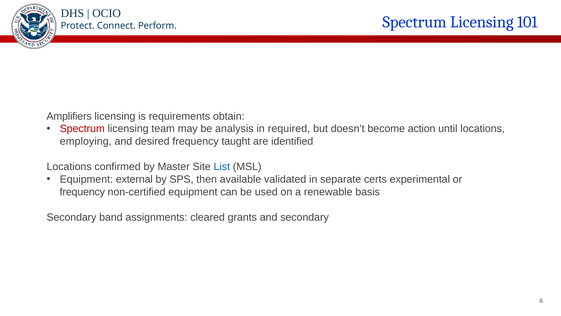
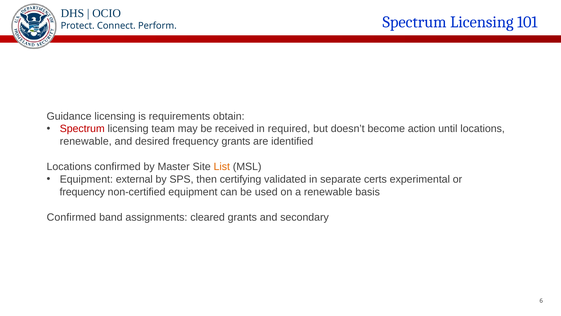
Amplifiers: Amplifiers -> Guidance
analysis: analysis -> received
employing at (86, 141): employing -> renewable
frequency taught: taught -> grants
List colour: blue -> orange
available: available -> certifying
Secondary at (71, 217): Secondary -> Confirmed
